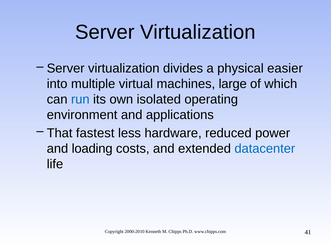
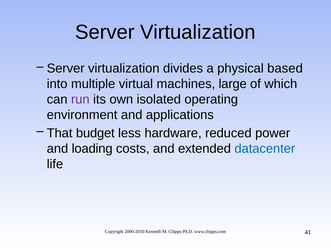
easier: easier -> based
run colour: blue -> purple
fastest: fastest -> budget
